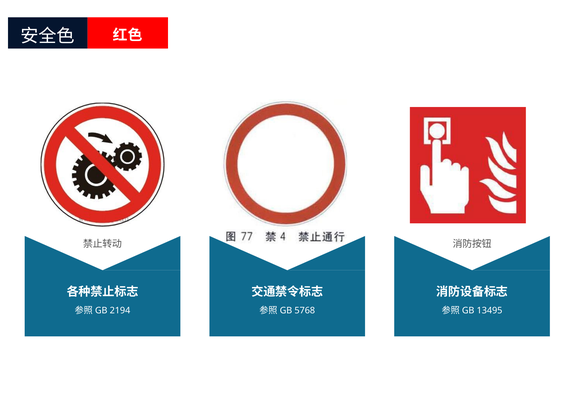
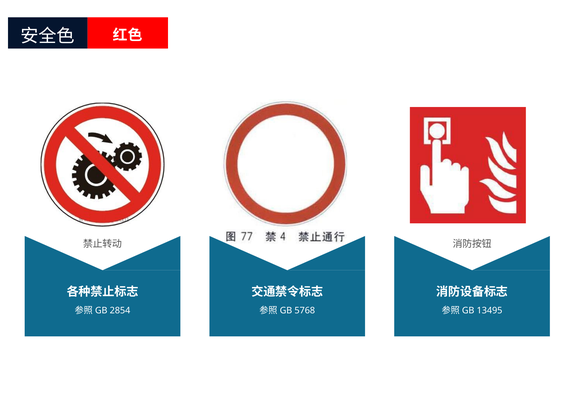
2194: 2194 -> 2854
